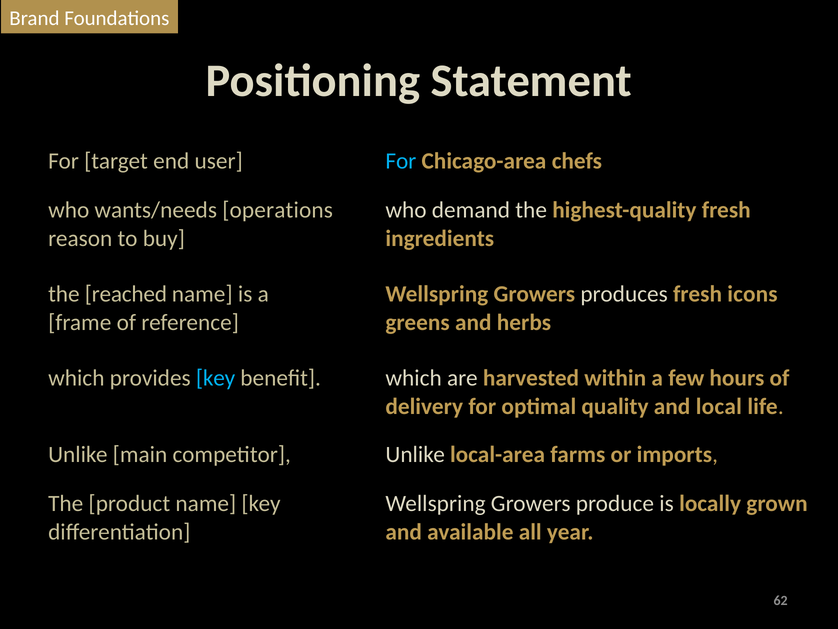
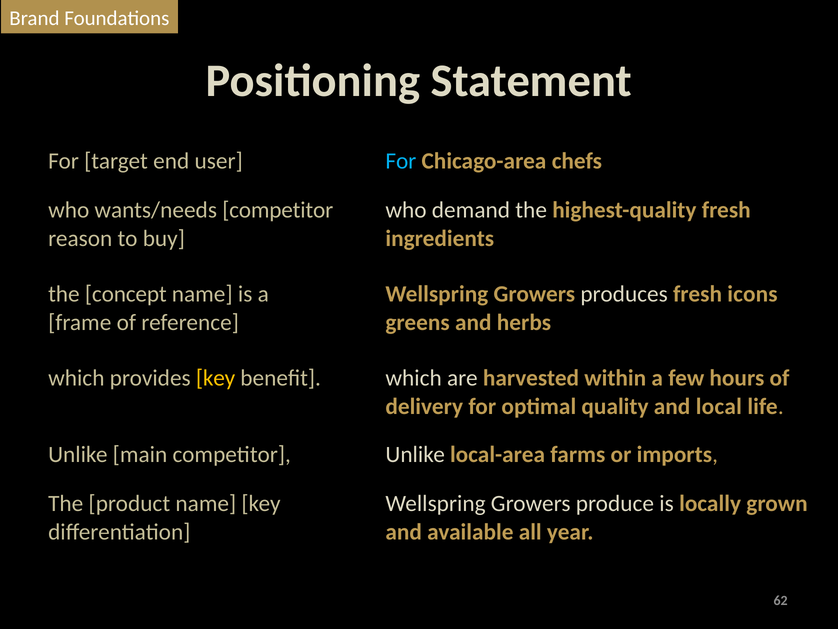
wants/needs operations: operations -> competitor
reached: reached -> concept
key at (216, 378) colour: light blue -> yellow
